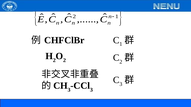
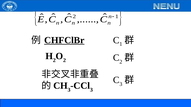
CHFClBr underline: none -> present
